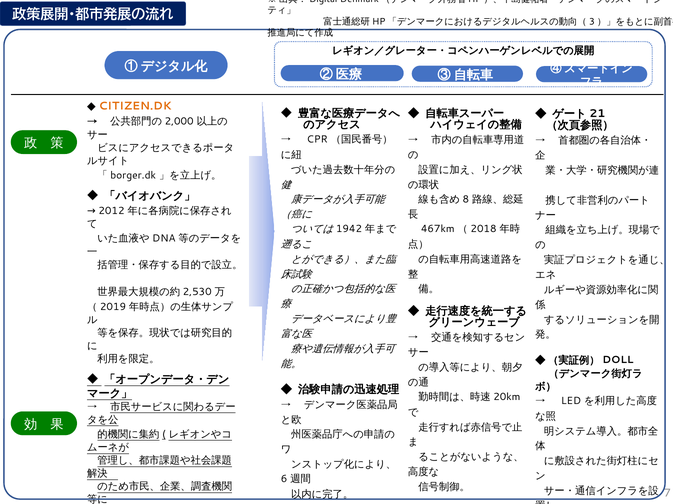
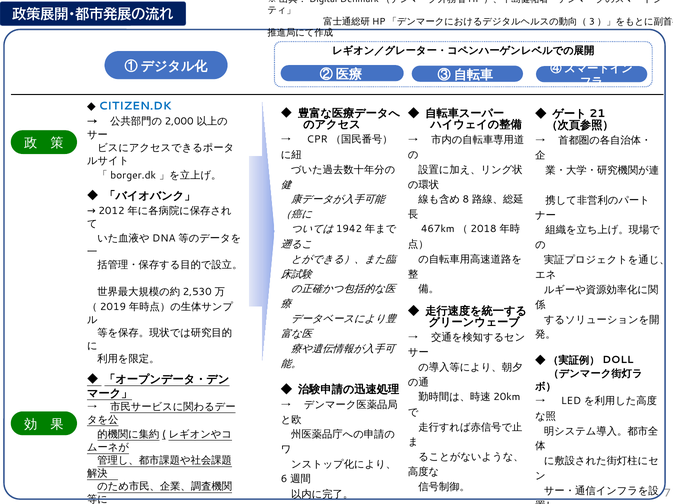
CITIZEN.DK colour: orange -> blue
